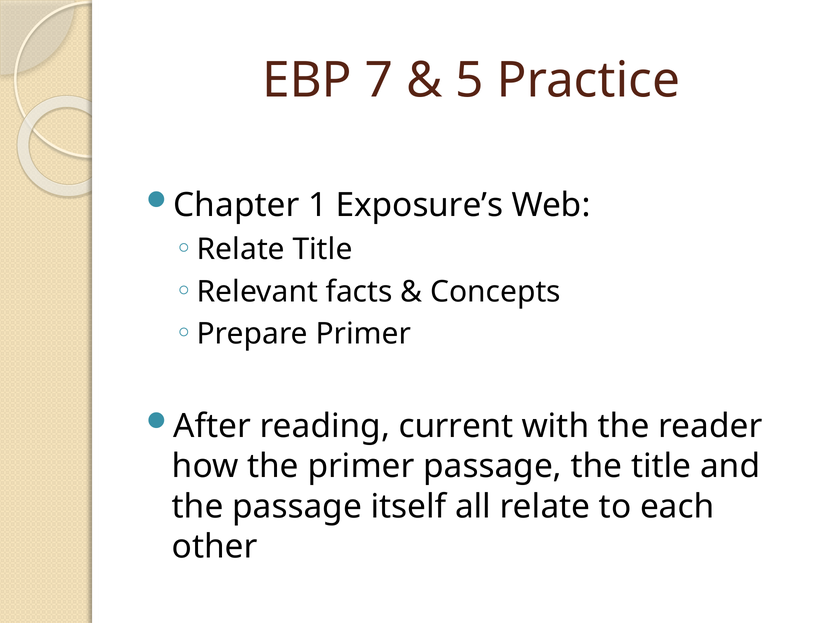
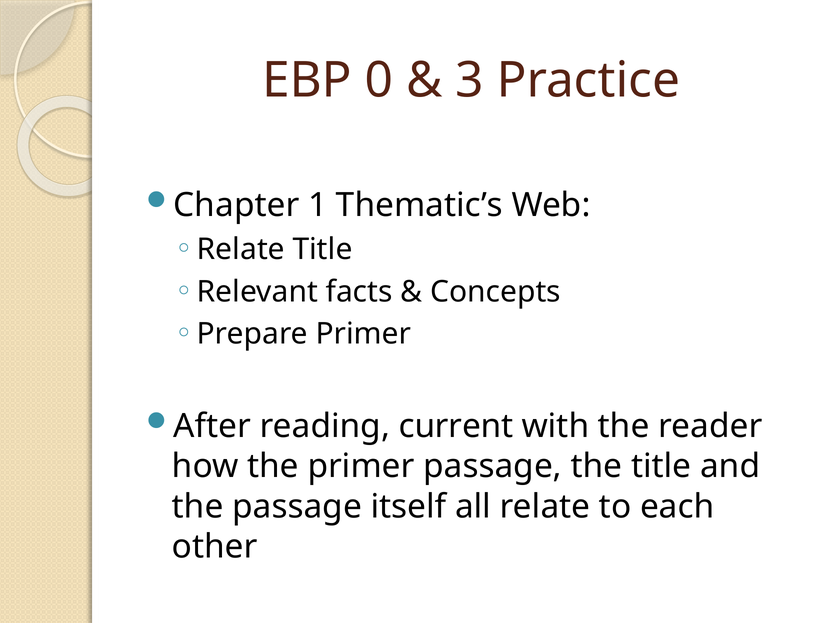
7: 7 -> 0
5: 5 -> 3
Exposure’s: Exposure’s -> Thematic’s
